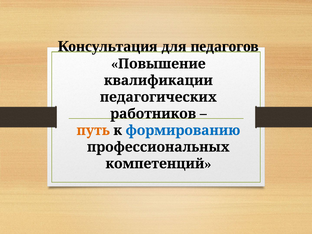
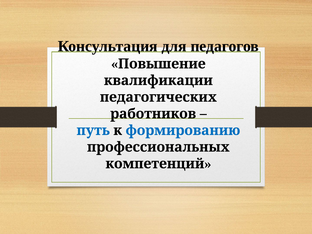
путь colour: orange -> blue
